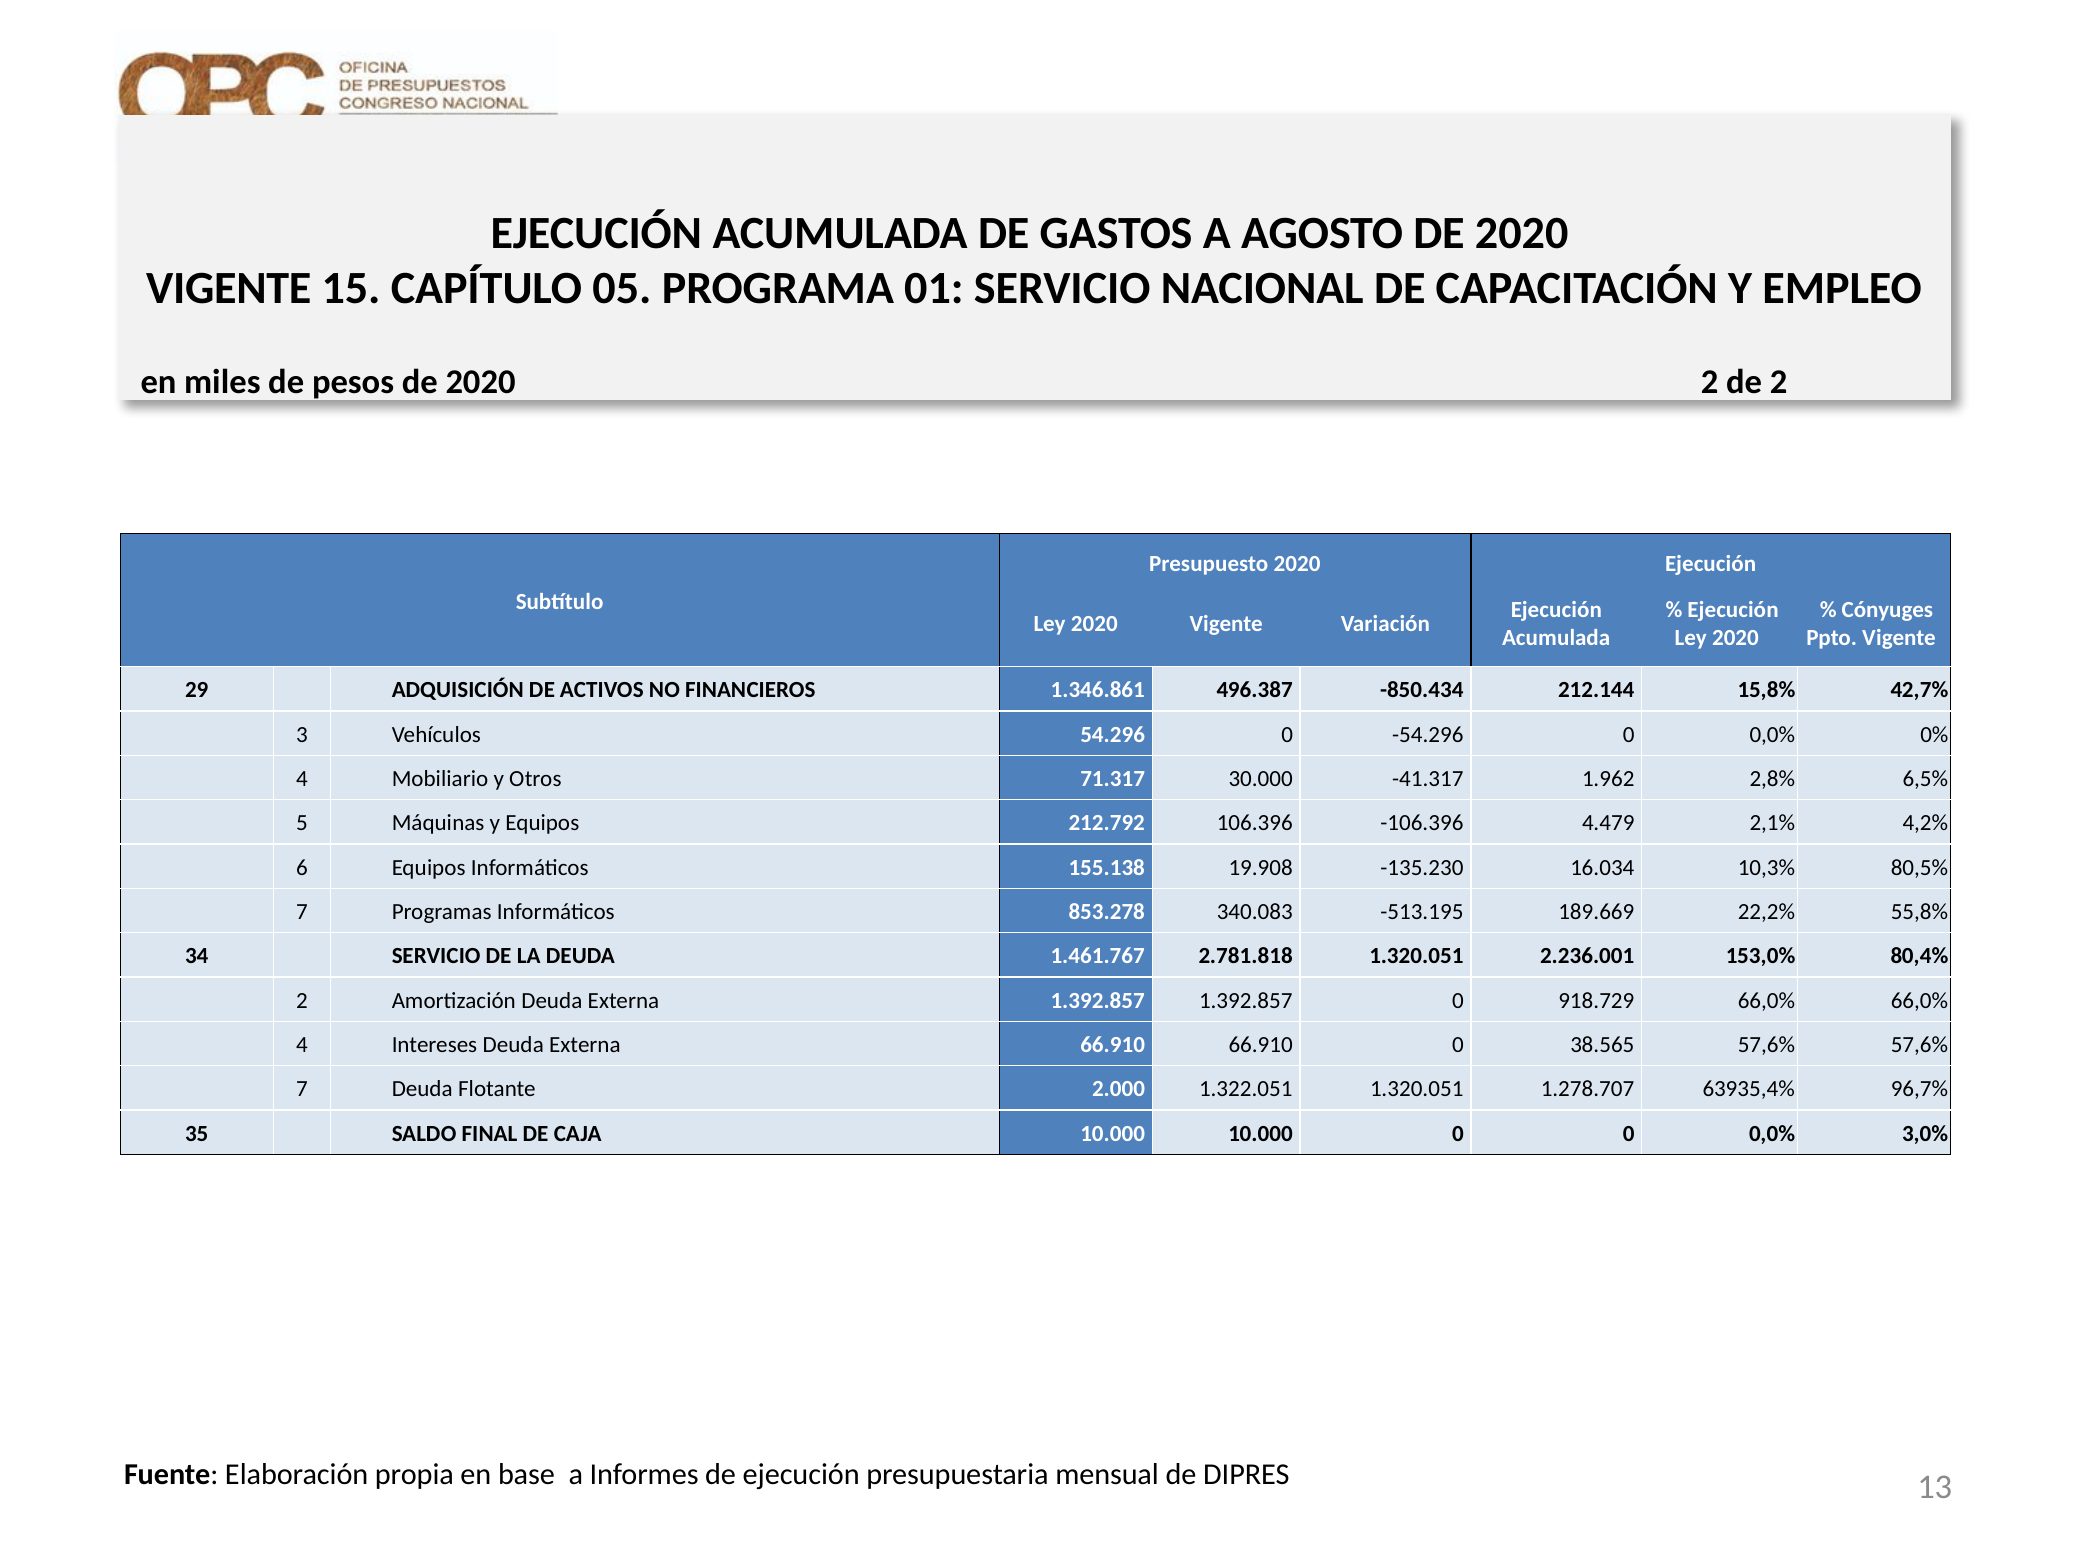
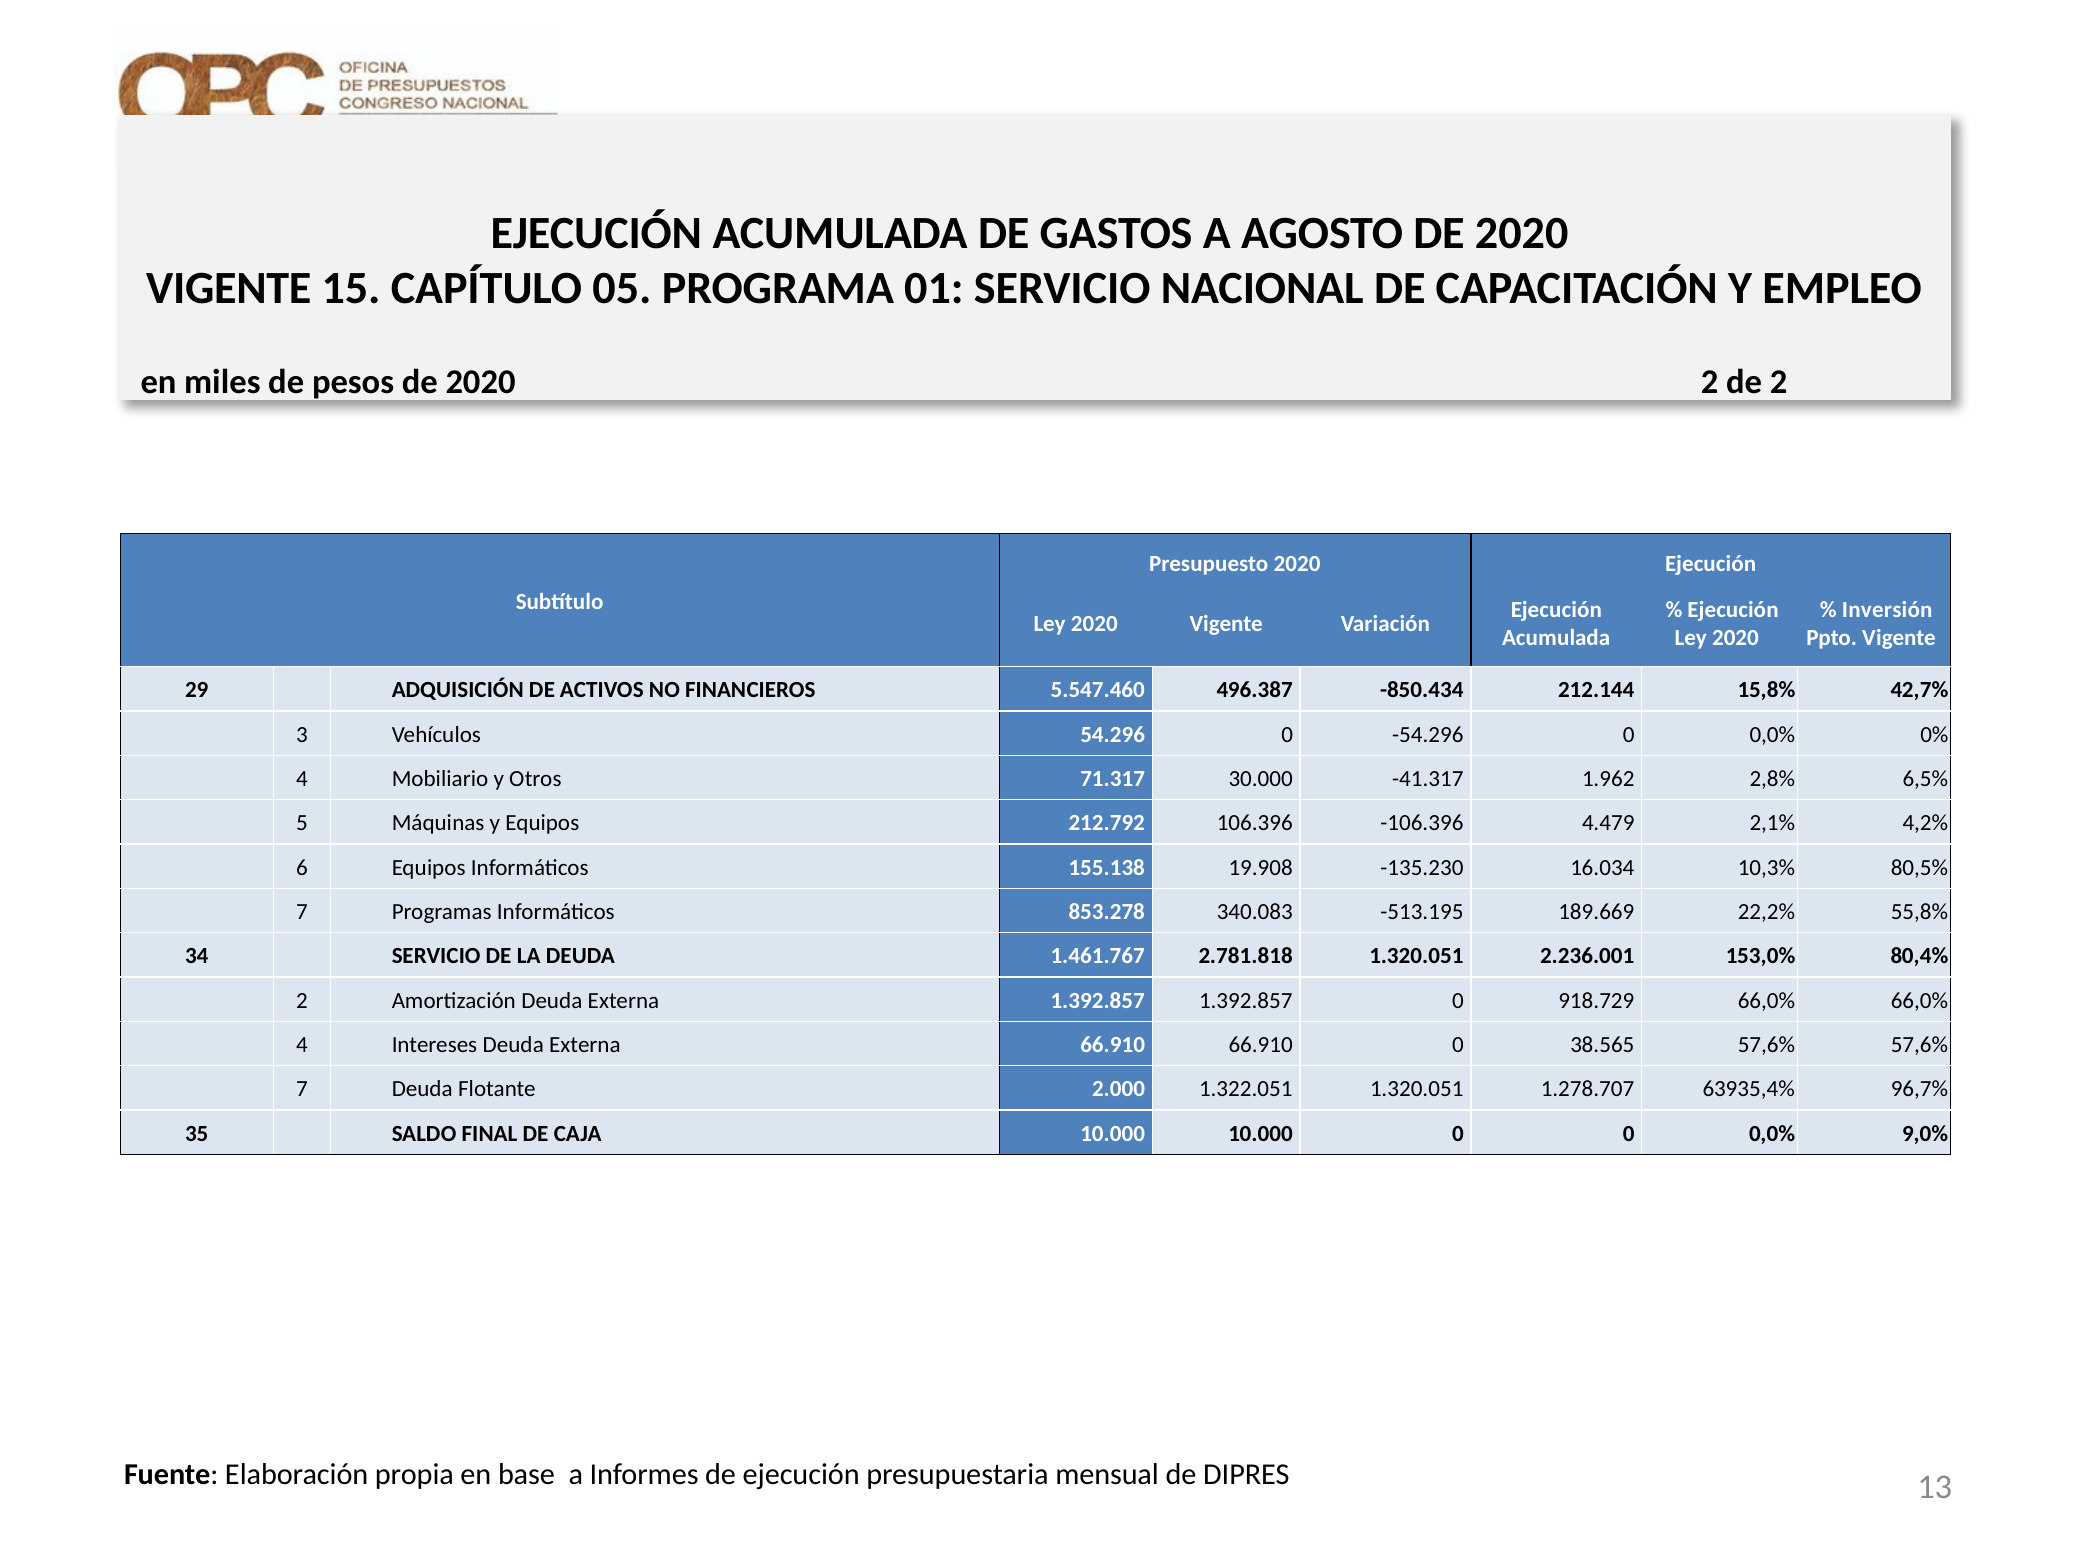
Cónyuges: Cónyuges -> Inversión
1.346.861: 1.346.861 -> 5.547.460
3,0%: 3,0% -> 9,0%
